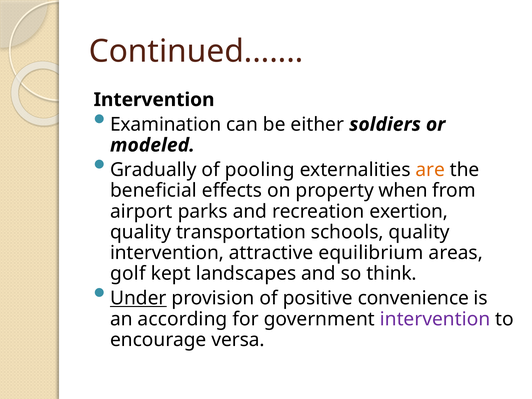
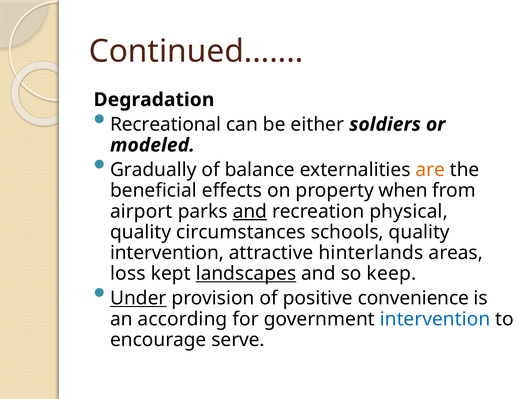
Intervention at (154, 100): Intervention -> Degradation
Examination: Examination -> Recreational
pooling: pooling -> balance
and at (250, 211) underline: none -> present
exertion: exertion -> physical
transportation: transportation -> circumstances
equilibrium: equilibrium -> hinterlands
golf: golf -> loss
landscapes underline: none -> present
think: think -> keep
intervention at (435, 319) colour: purple -> blue
versa: versa -> serve
